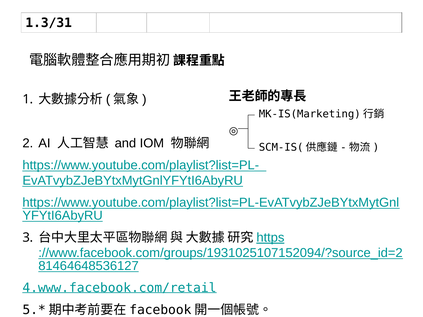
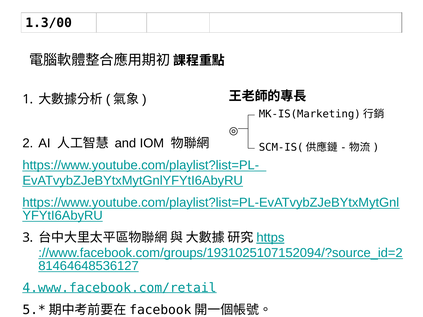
1.3/31: 1.3/31 -> 1.3/00
